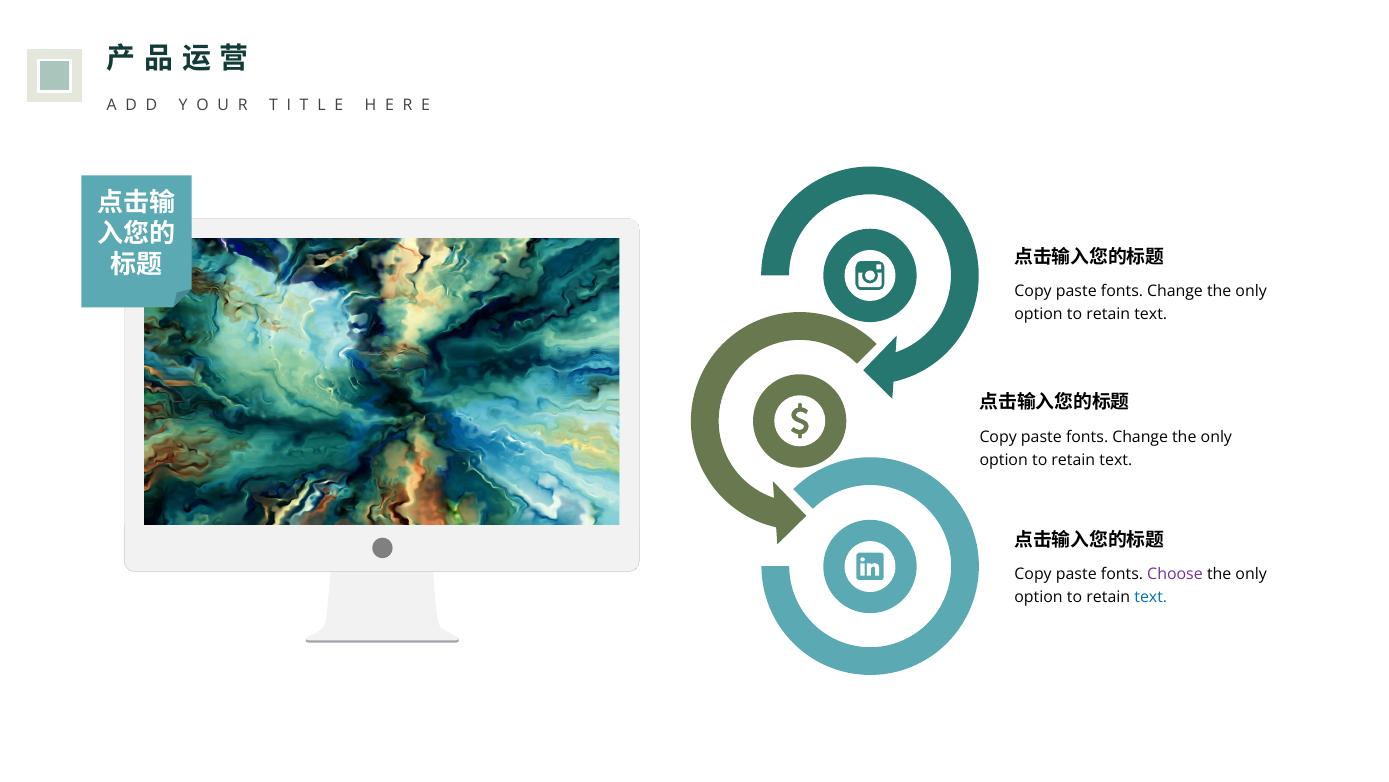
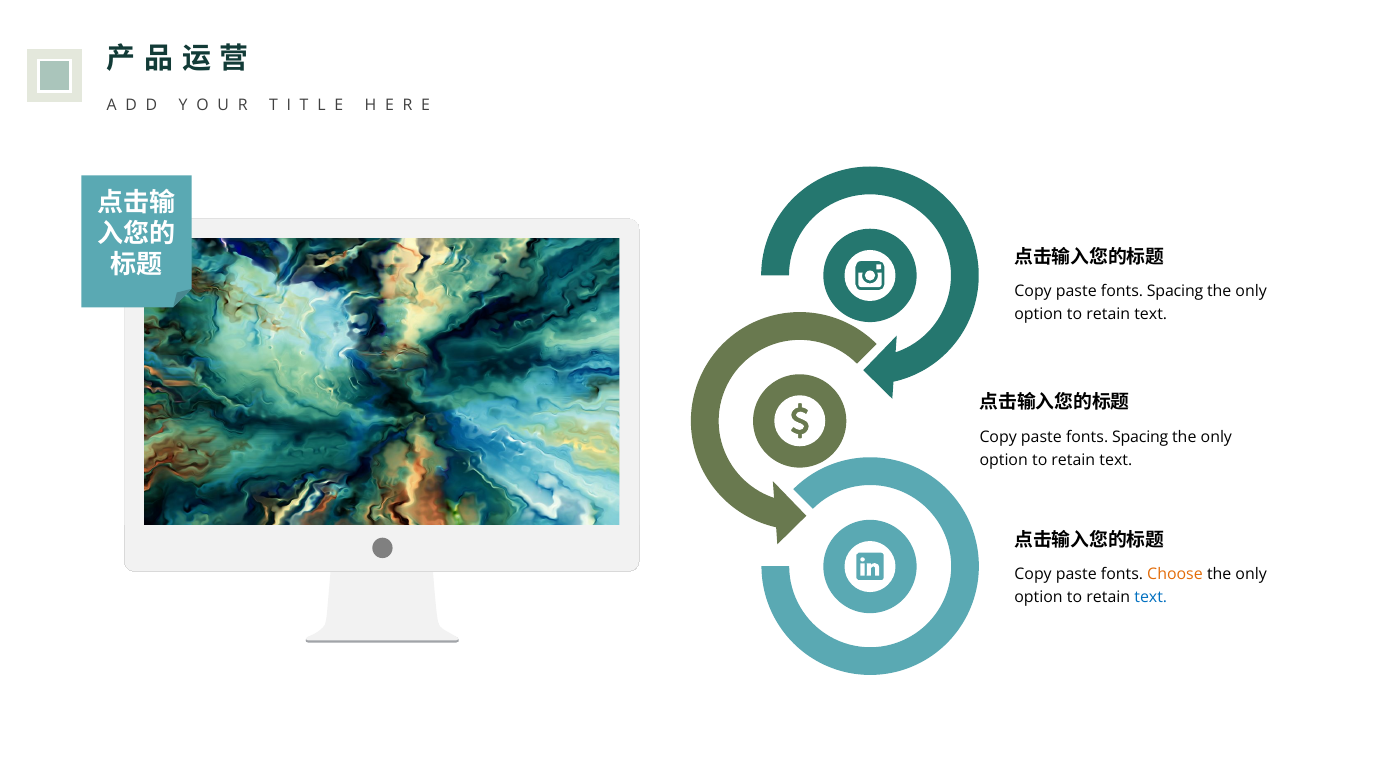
Change at (1175, 291): Change -> Spacing
Change at (1140, 437): Change -> Spacing
Choose colour: purple -> orange
